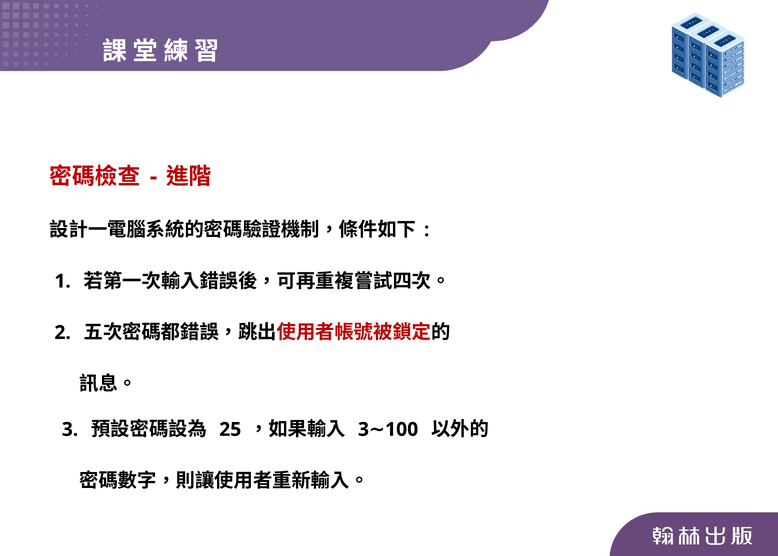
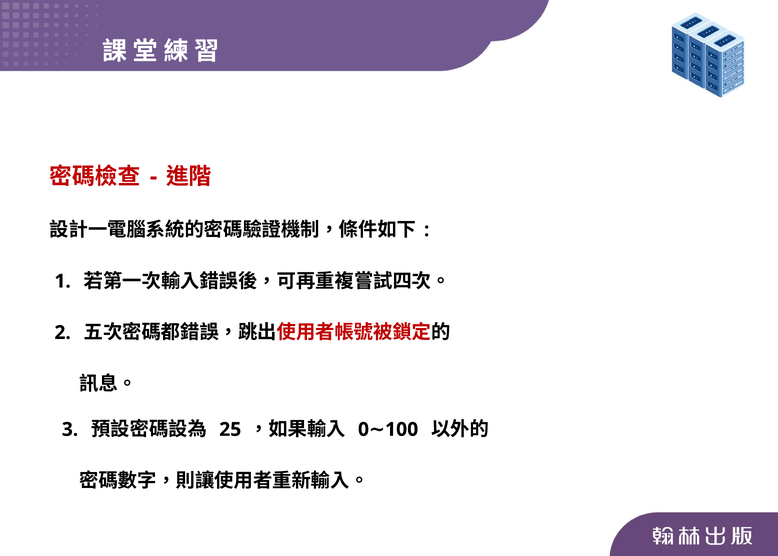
3 at (364, 429): 3 -> 0
